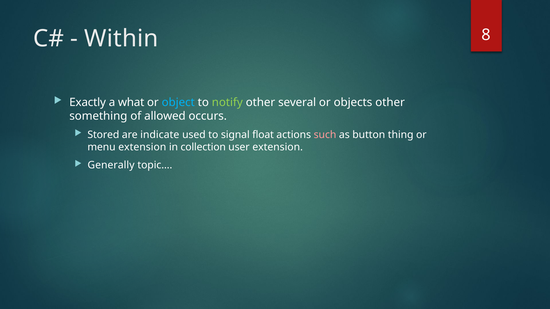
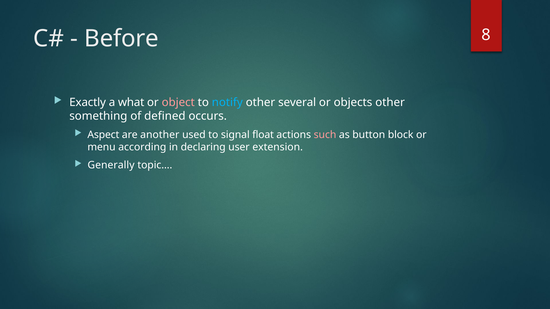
Within: Within -> Before
object colour: light blue -> pink
notify colour: light green -> light blue
allowed: allowed -> defined
Stored: Stored -> Aspect
indicate: indicate -> another
thing: thing -> block
menu extension: extension -> according
collection: collection -> declaring
